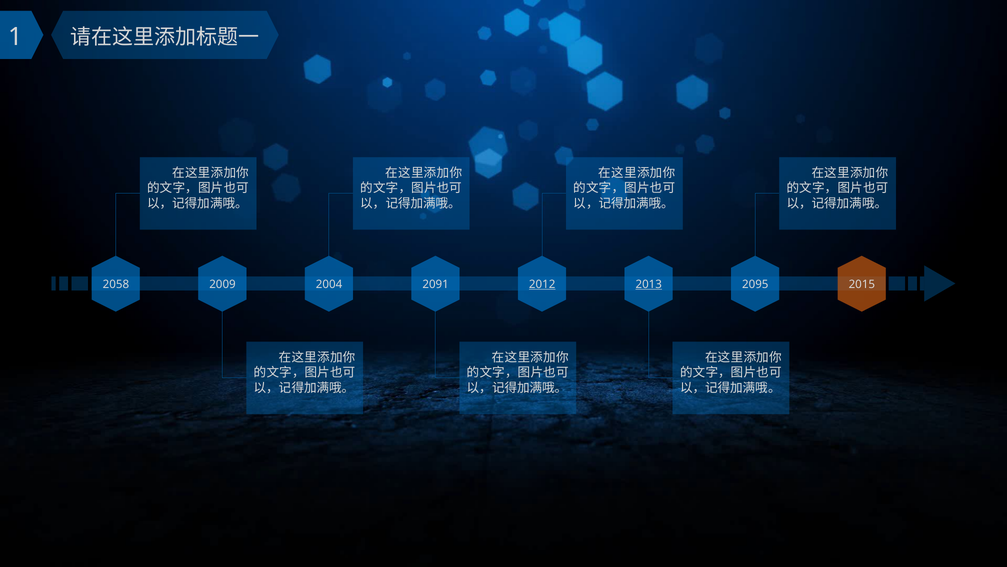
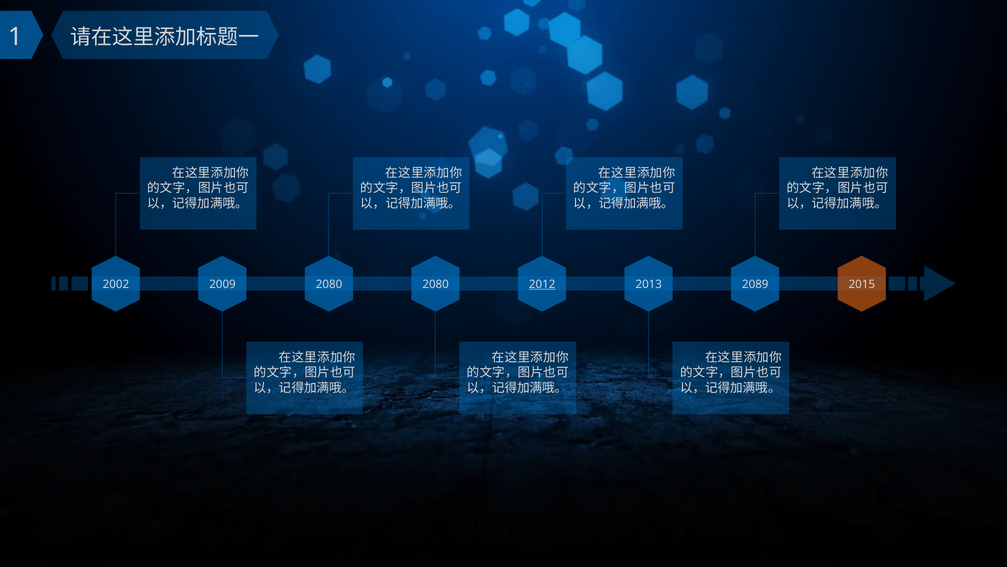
2058: 2058 -> 2002
2004 at (329, 284): 2004 -> 2080
2091 at (436, 284): 2091 -> 2080
2013 underline: present -> none
2095: 2095 -> 2089
